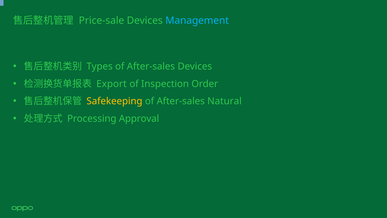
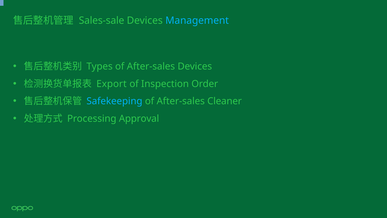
Price-sale: Price-sale -> Sales-sale
Safekeeping colour: yellow -> light blue
Natural: Natural -> Cleaner
